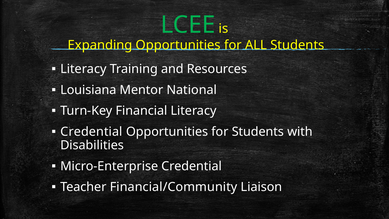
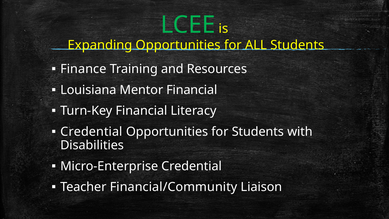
Literacy at (83, 69): Literacy -> Finance
Mentor National: National -> Financial
